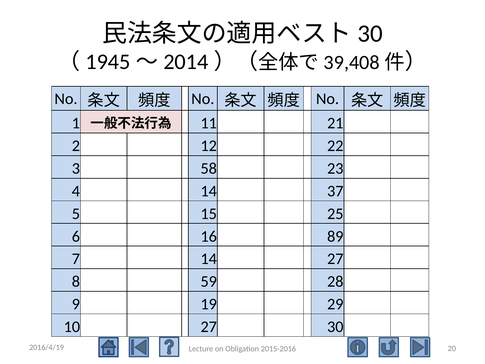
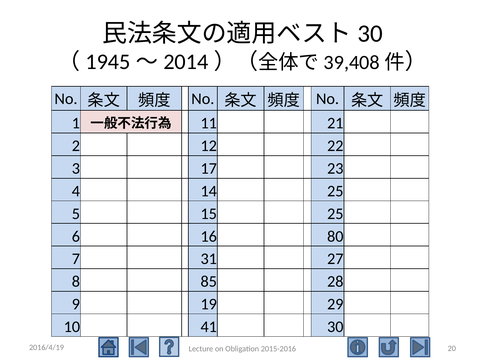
58: 58 -> 17
14 37: 37 -> 25
89: 89 -> 80
7 14: 14 -> 31
59: 59 -> 85
10 27: 27 -> 41
